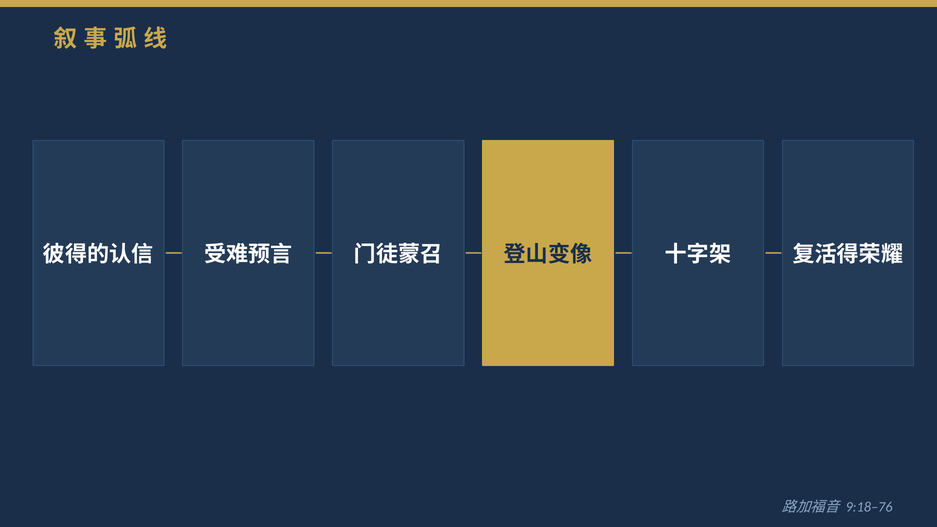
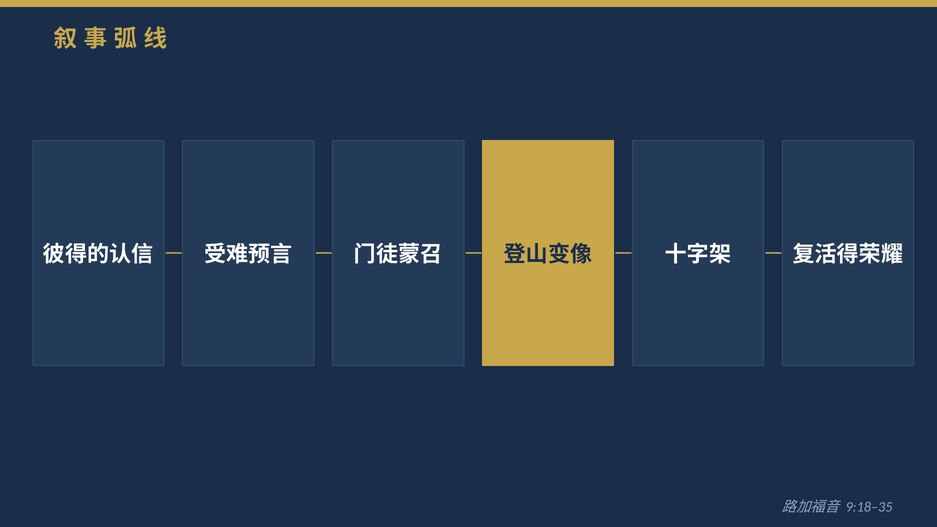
9:18–76: 9:18–76 -> 9:18–35
